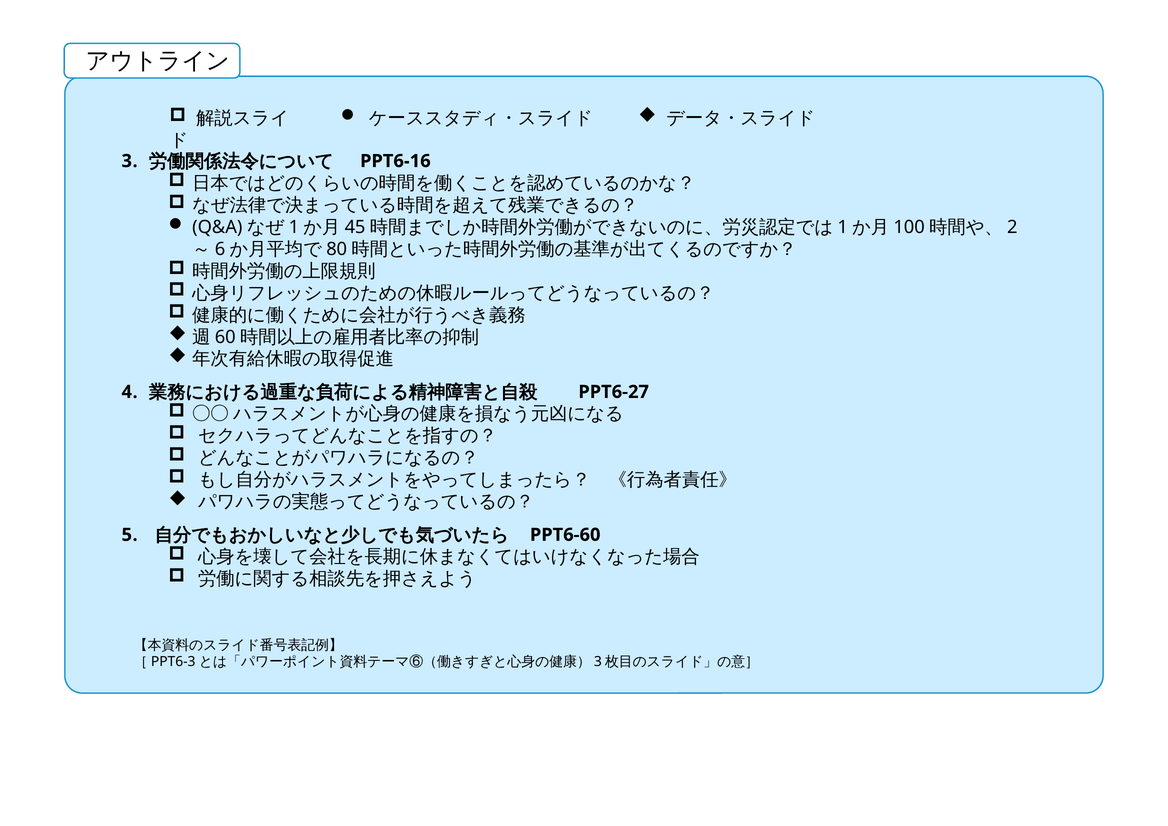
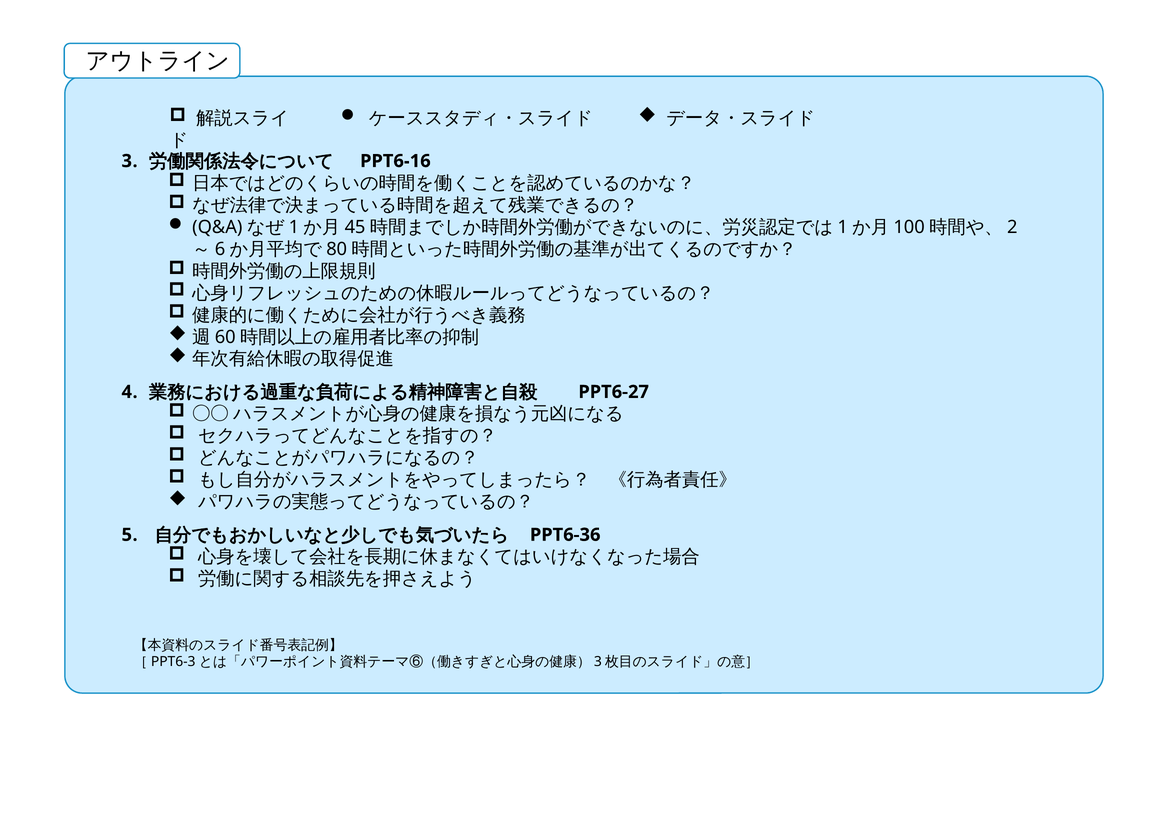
PPT6-60: PPT6-60 -> PPT6-36
